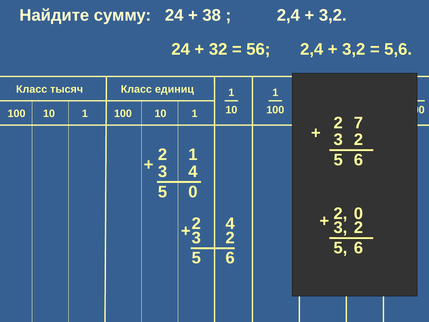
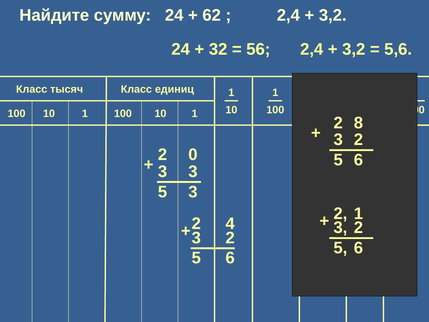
38: 38 -> 62
7: 7 -> 8
2 1: 1 -> 0
4 at (193, 171): 4 -> 3
5 0: 0 -> 3
2 0: 0 -> 1
